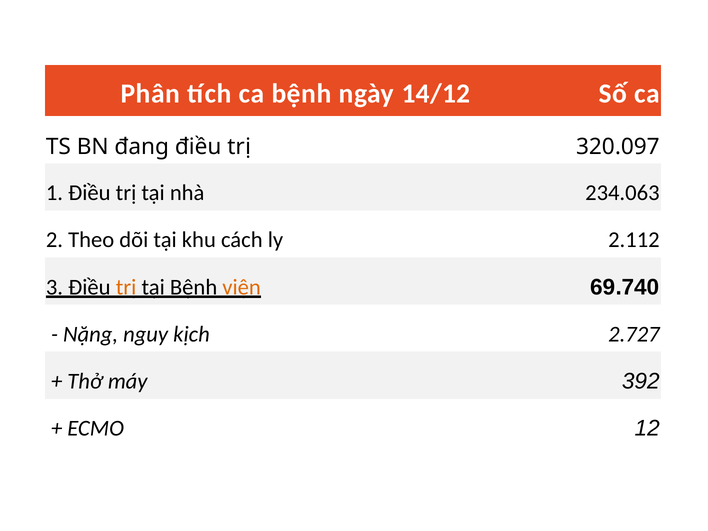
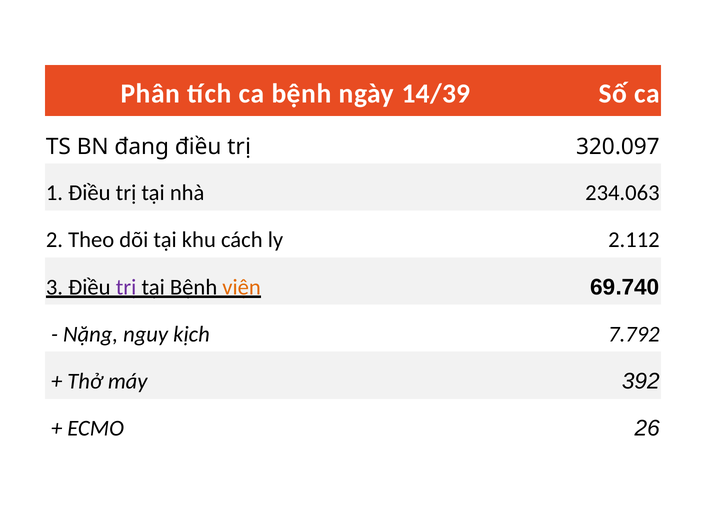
14/12: 14/12 -> 14/39
trị at (126, 287) colour: orange -> purple
2.727: 2.727 -> 7.792
12: 12 -> 26
